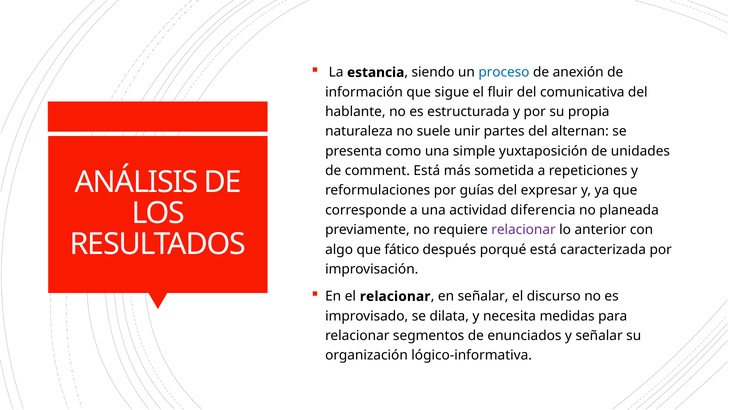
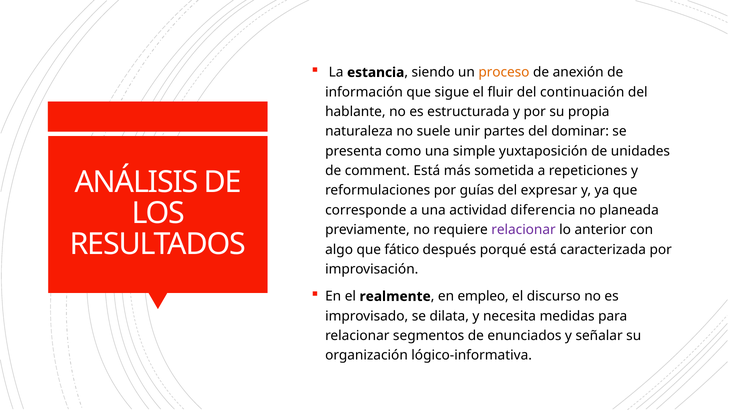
proceso colour: blue -> orange
comunicativa: comunicativa -> continuación
alternan: alternan -> dominar
el relacionar: relacionar -> realmente
en señalar: señalar -> empleo
